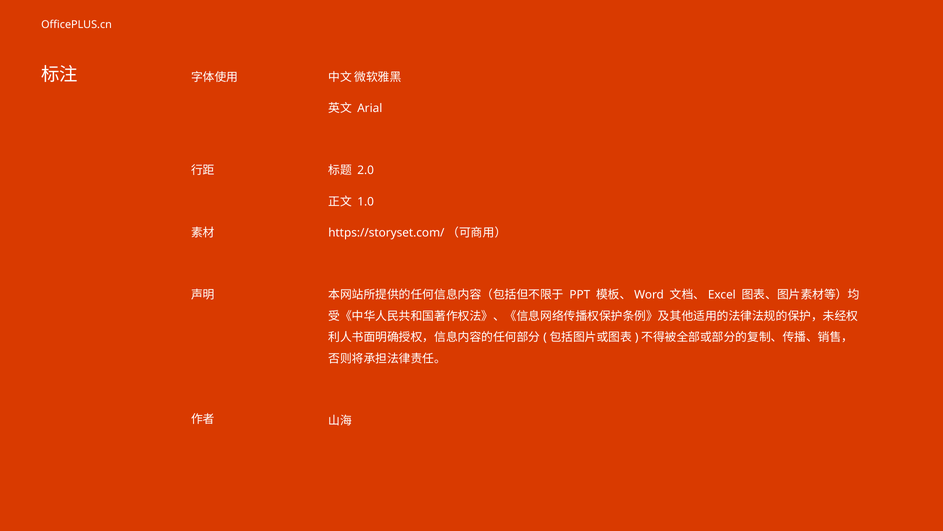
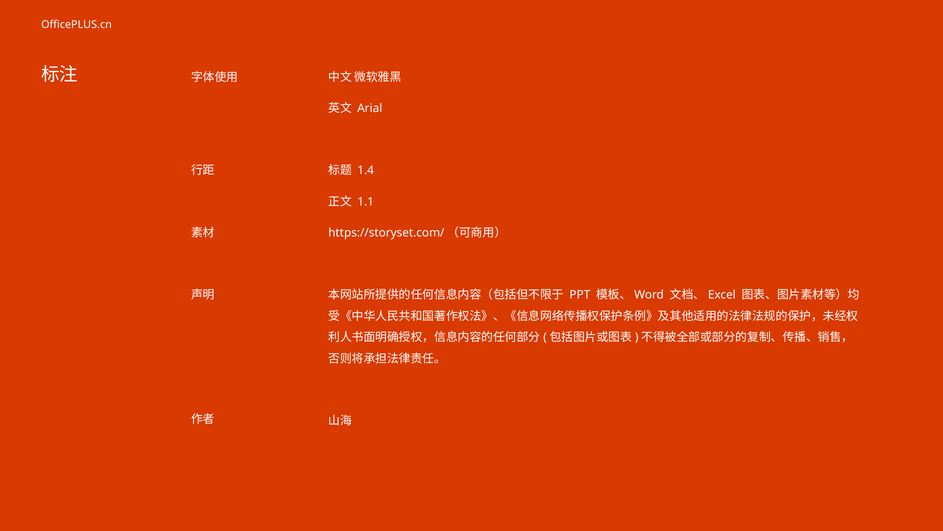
2.0: 2.0 -> 1.4
1.0: 1.0 -> 1.1
